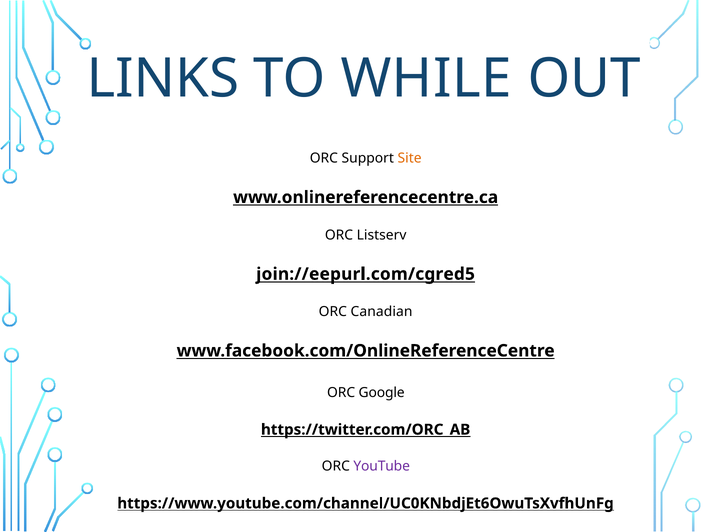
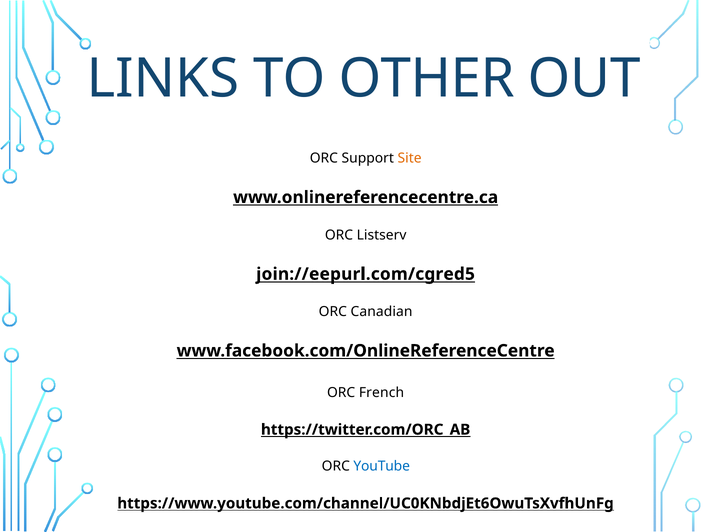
WHILE: WHILE -> OTHER
Google: Google -> French
YouTube colour: purple -> blue
